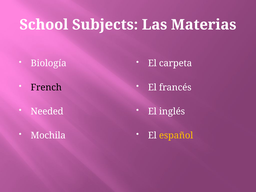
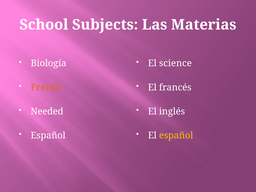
carpeta: carpeta -> science
French colour: black -> orange
Mochila at (48, 135): Mochila -> Español
